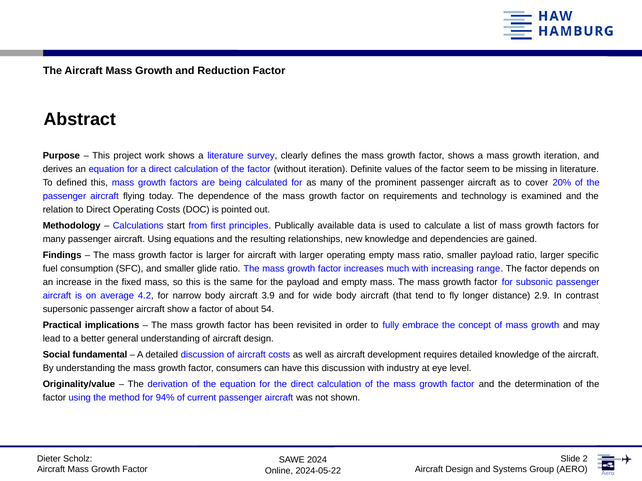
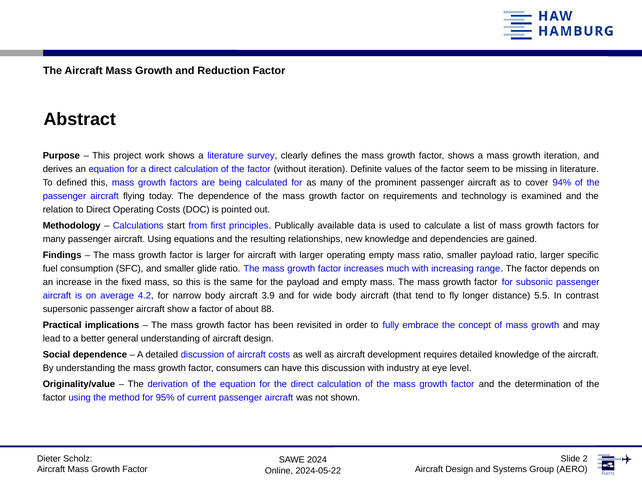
20%: 20% -> 94%
2.9: 2.9 -> 5.5
54: 54 -> 88
Social fundamental: fundamental -> dependence
94%: 94% -> 95%
